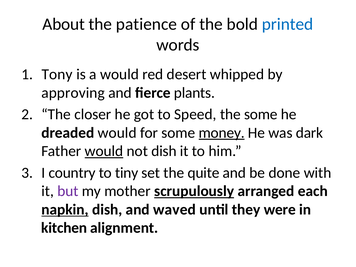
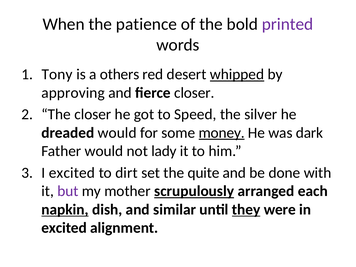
About: About -> When
printed colour: blue -> purple
a would: would -> others
whipped underline: none -> present
fierce plants: plants -> closer
the some: some -> silver
would at (104, 151) underline: present -> none
not dish: dish -> lady
I country: country -> excited
tiny: tiny -> dirt
waved: waved -> similar
they underline: none -> present
kitchen at (64, 228): kitchen -> excited
